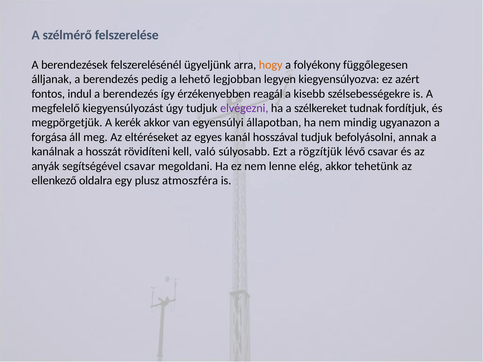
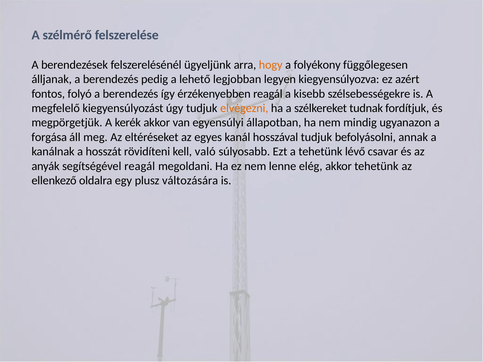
indul: indul -> folyó
elvégezni colour: purple -> orange
a rögzítjük: rögzítjük -> tehetünk
segítségével csavar: csavar -> reagál
atmoszféra: atmoszféra -> változására
